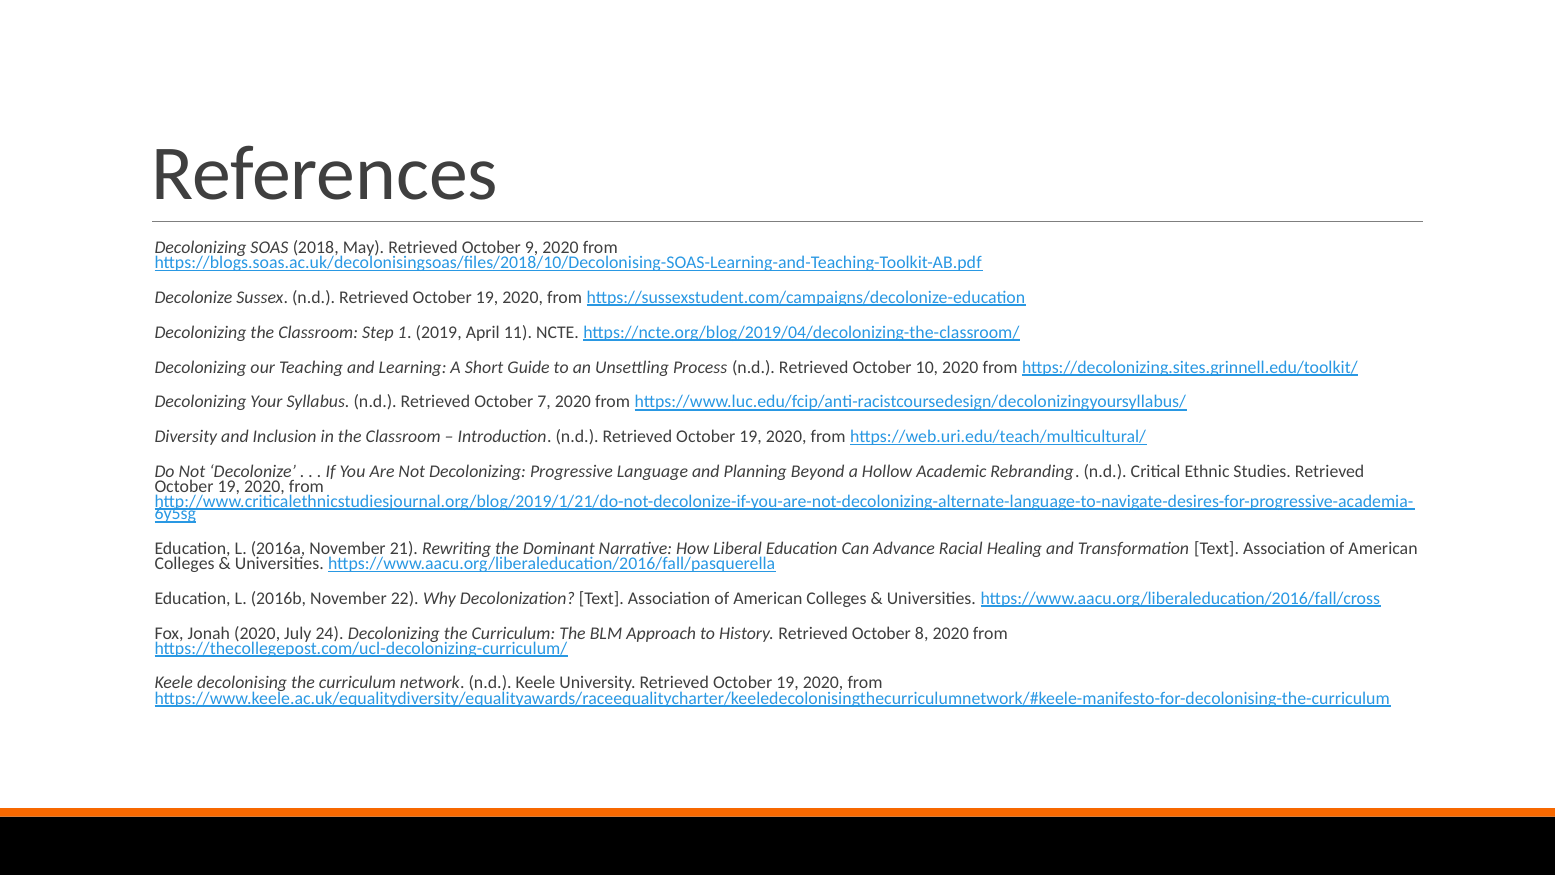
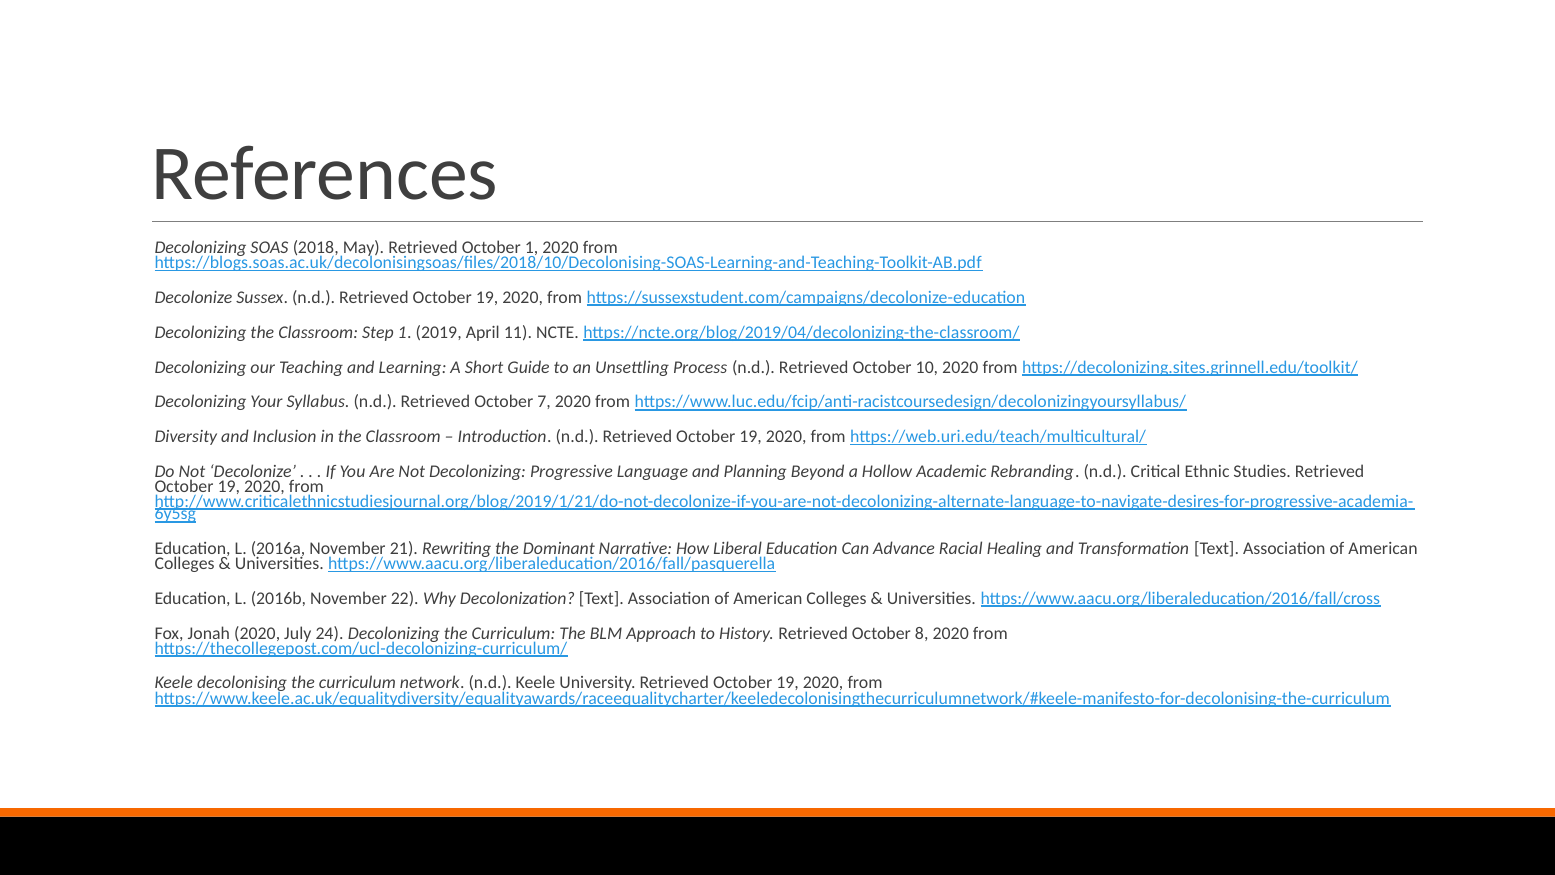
October 9: 9 -> 1
